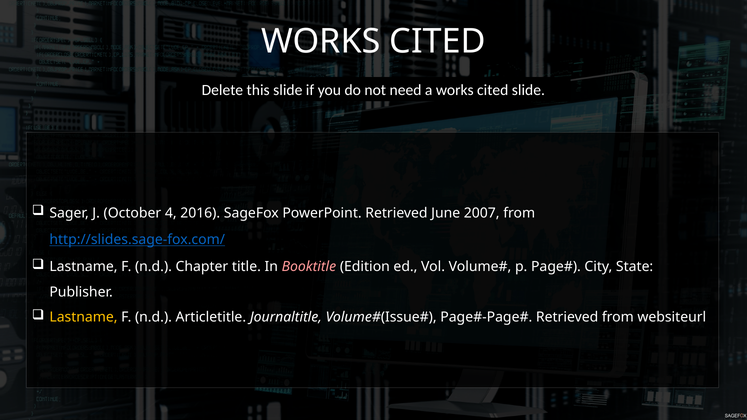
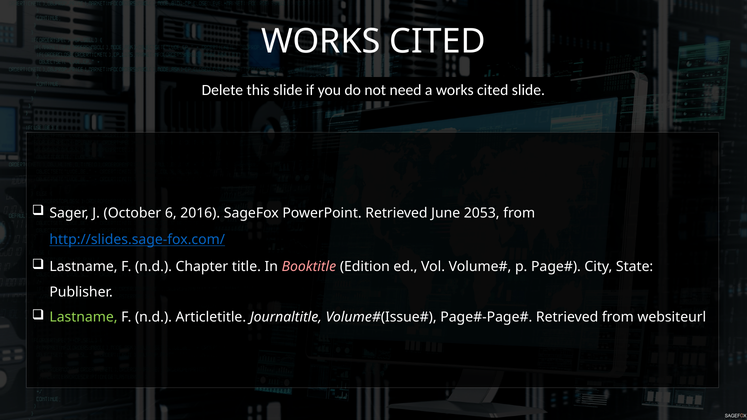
4: 4 -> 6
2007: 2007 -> 2053
Lastname at (84, 317) colour: yellow -> light green
